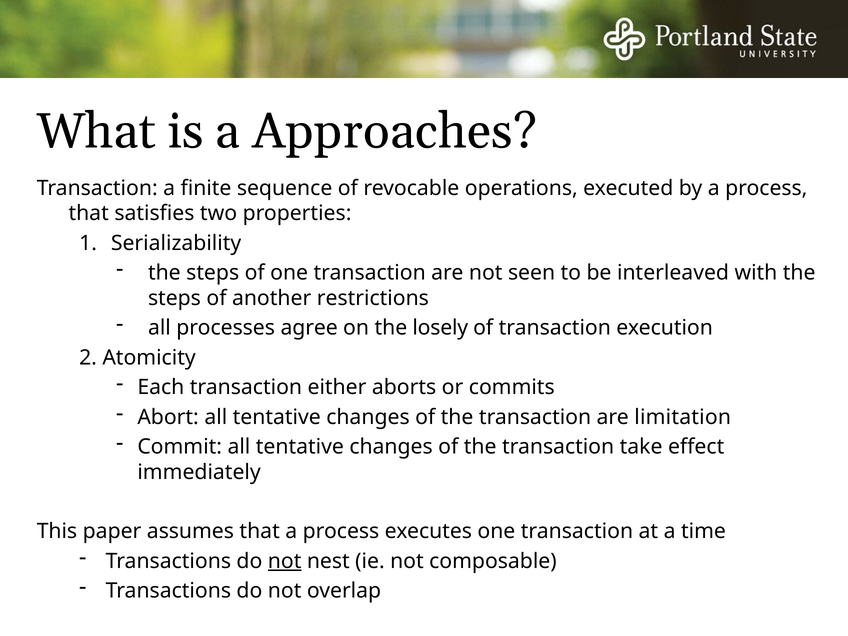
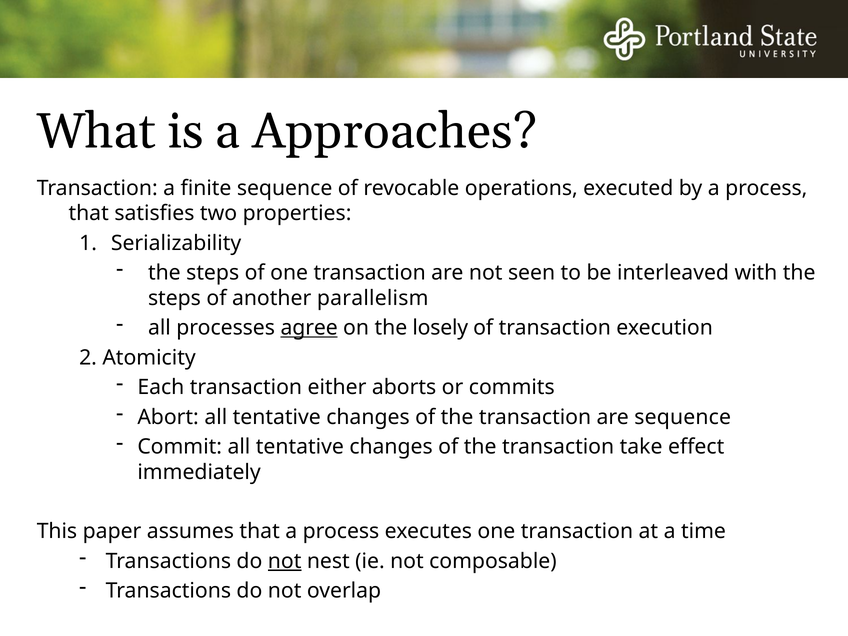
restrictions: restrictions -> parallelism
agree underline: none -> present
are limitation: limitation -> sequence
